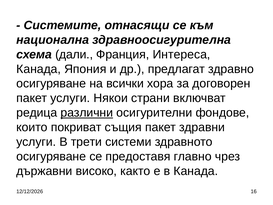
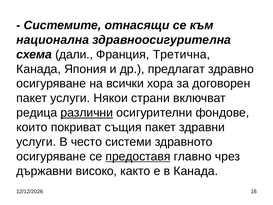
Интереса: Интереса -> Третична
трети: трети -> често
предоставя underline: none -> present
